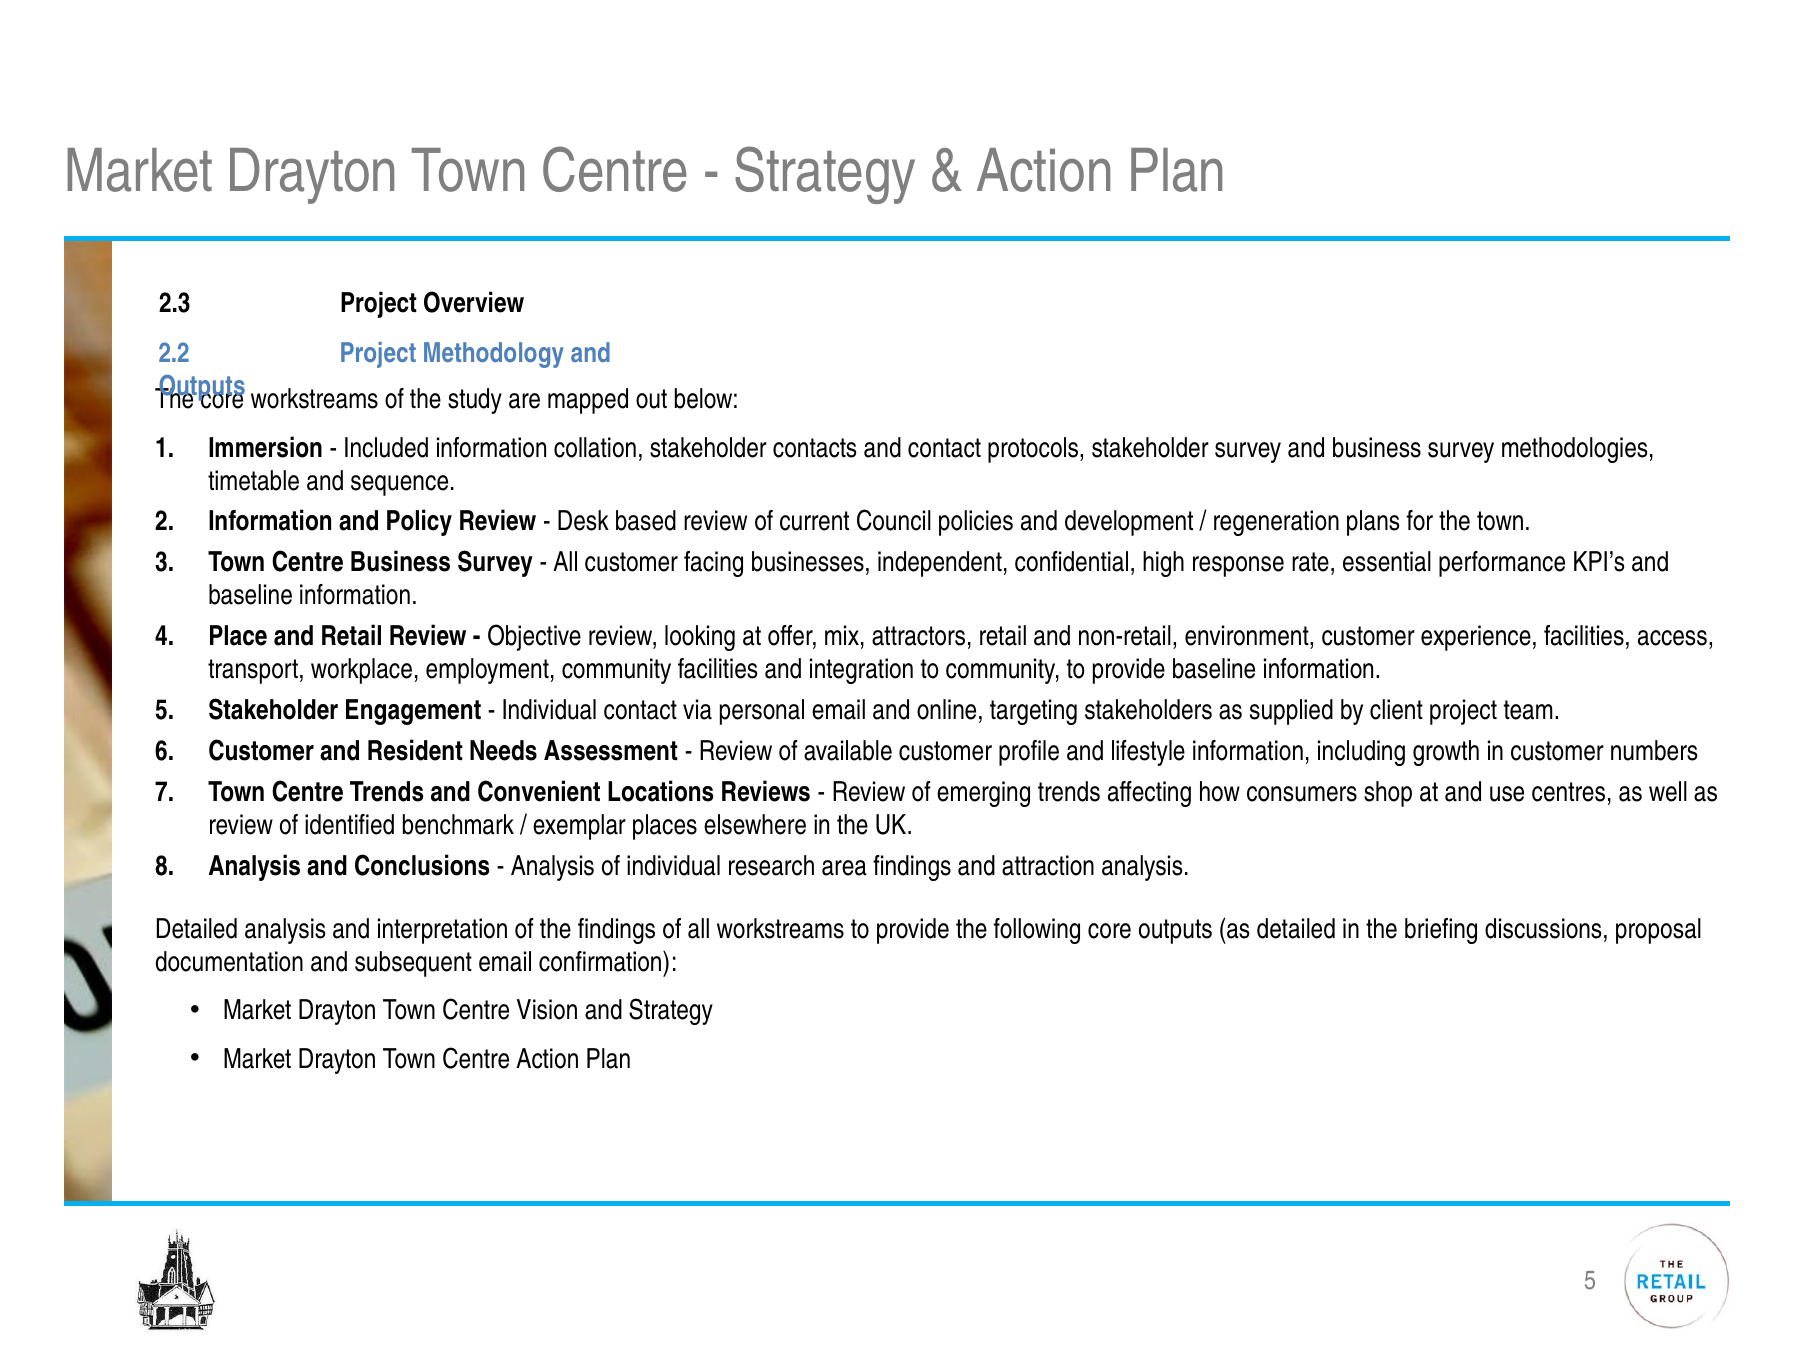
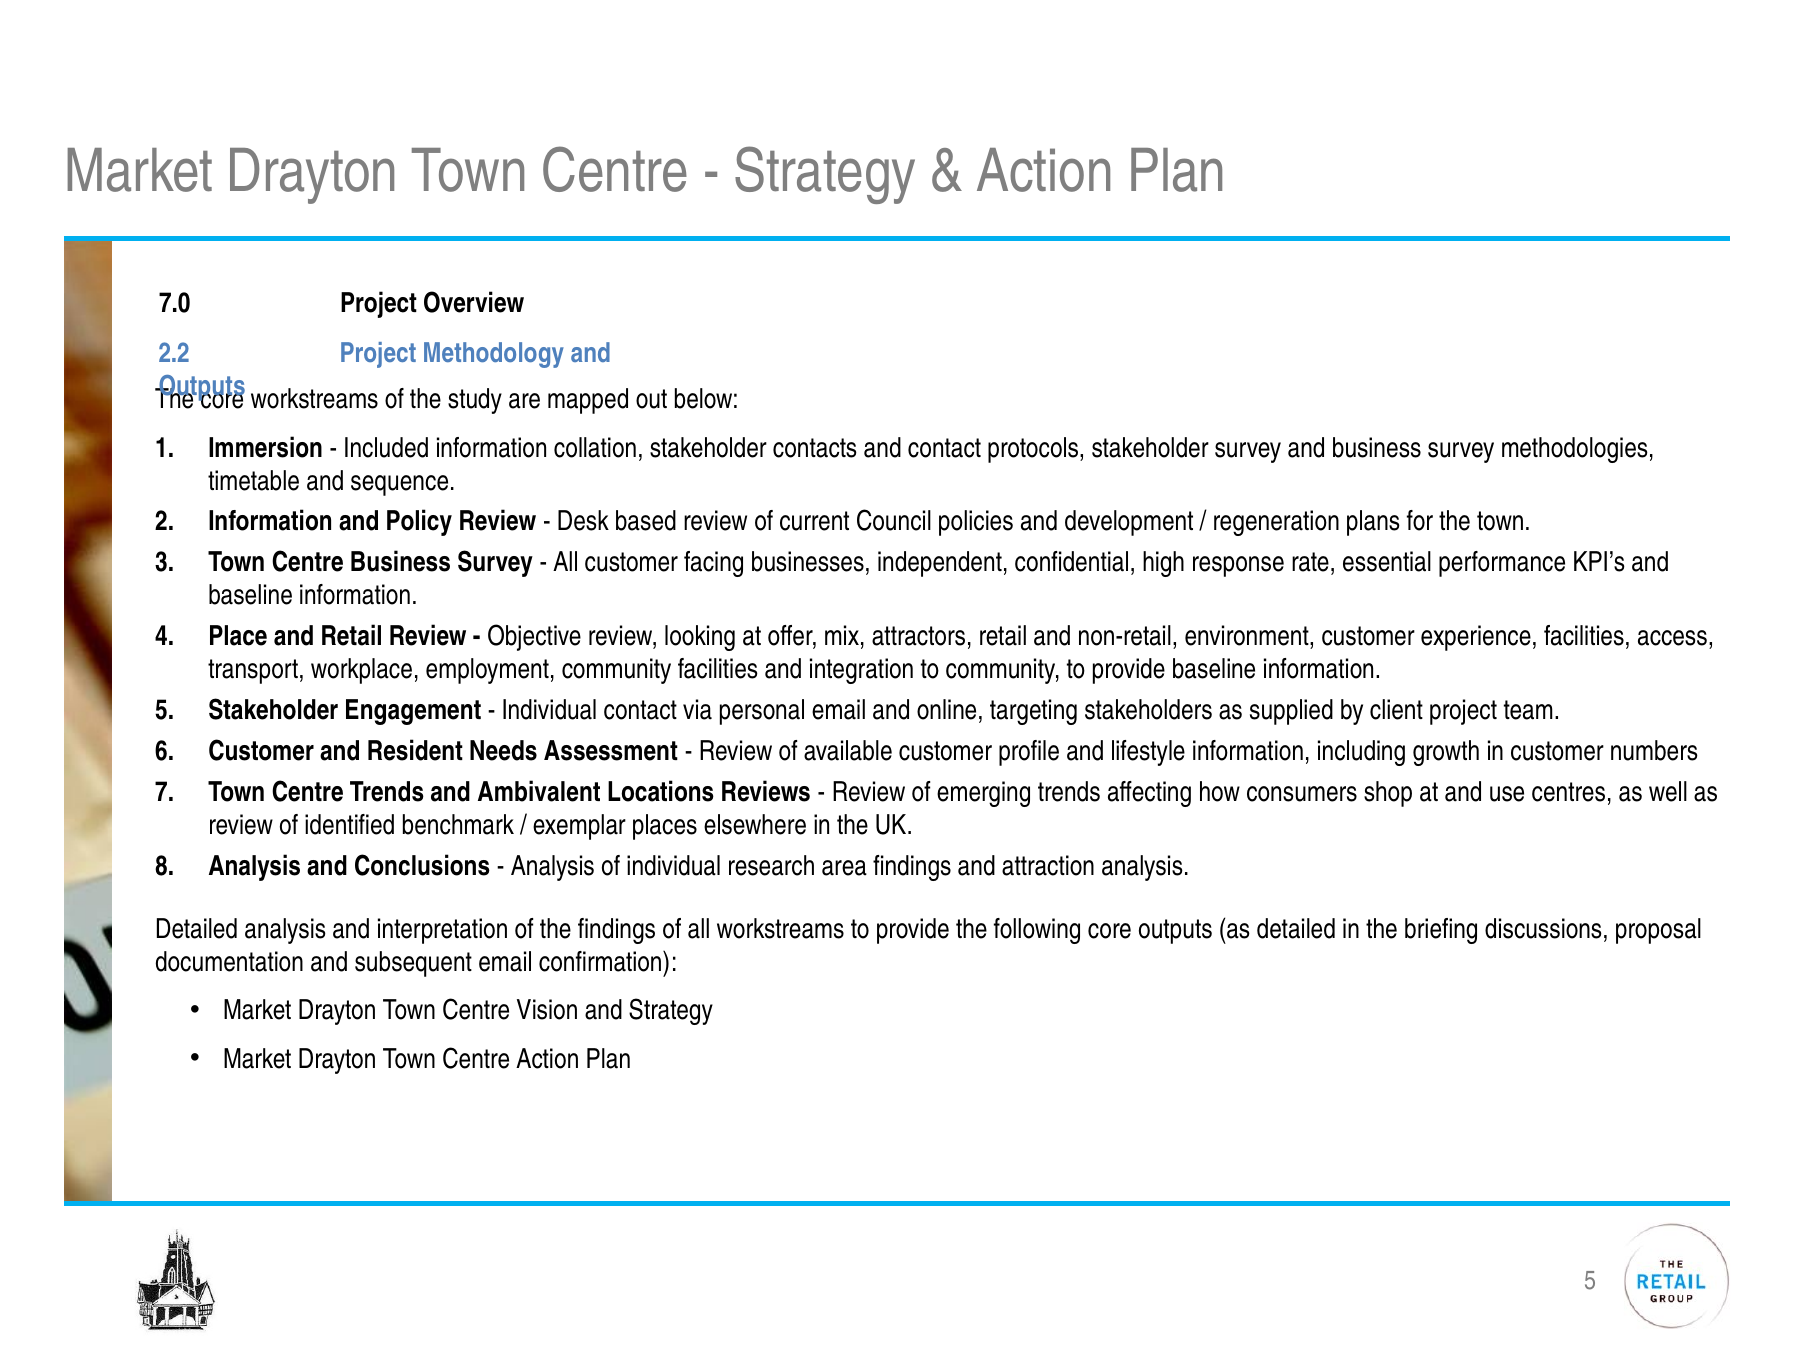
2.3: 2.3 -> 7.0
Convenient: Convenient -> Ambivalent
